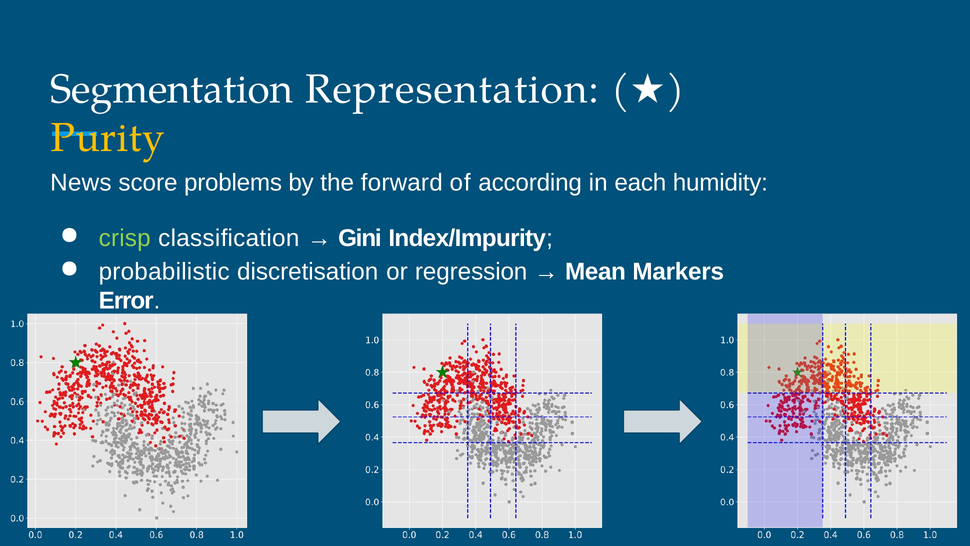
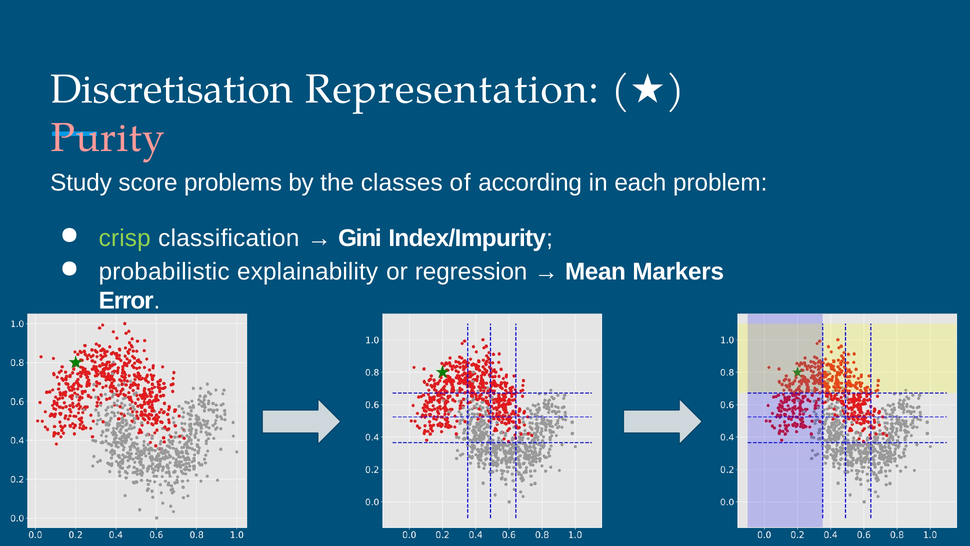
Segmentation: Segmentation -> Discretisation
Purity colour: yellow -> pink
News: News -> Study
forward: forward -> classes
humidity: humidity -> problem
discretisation: discretisation -> explainability
